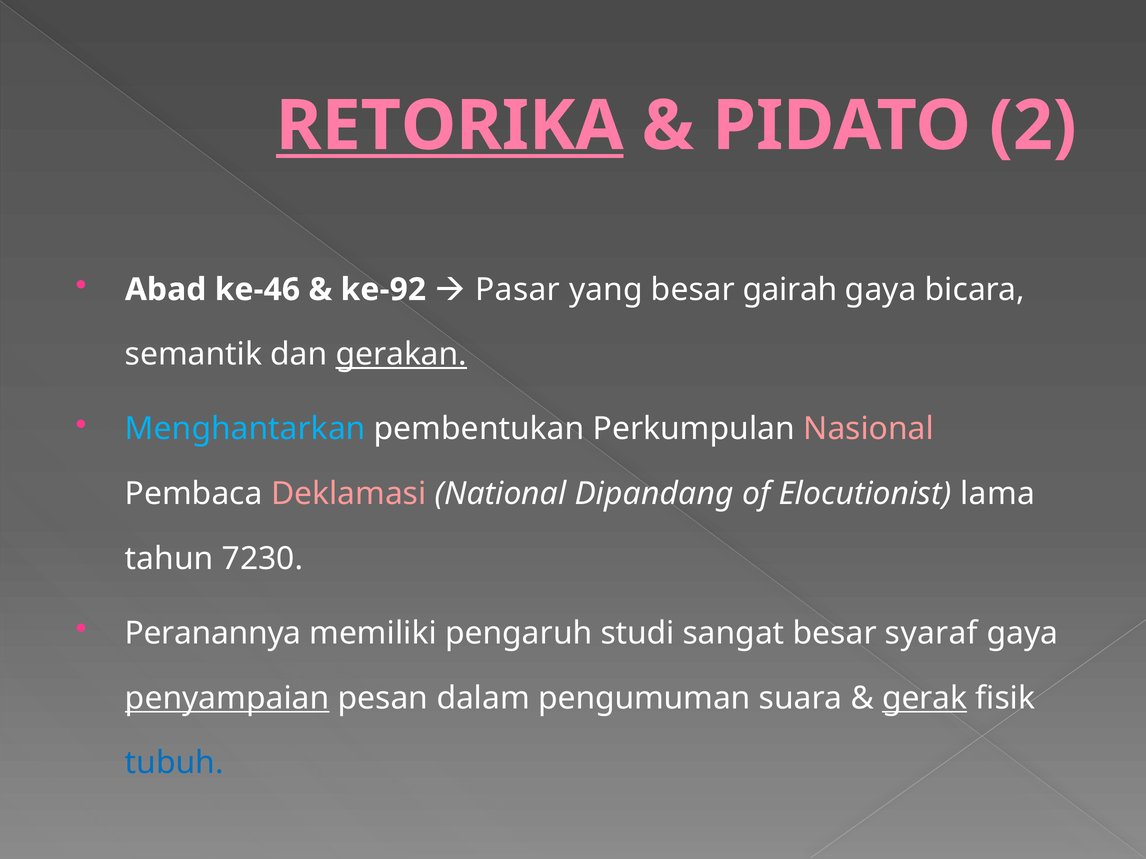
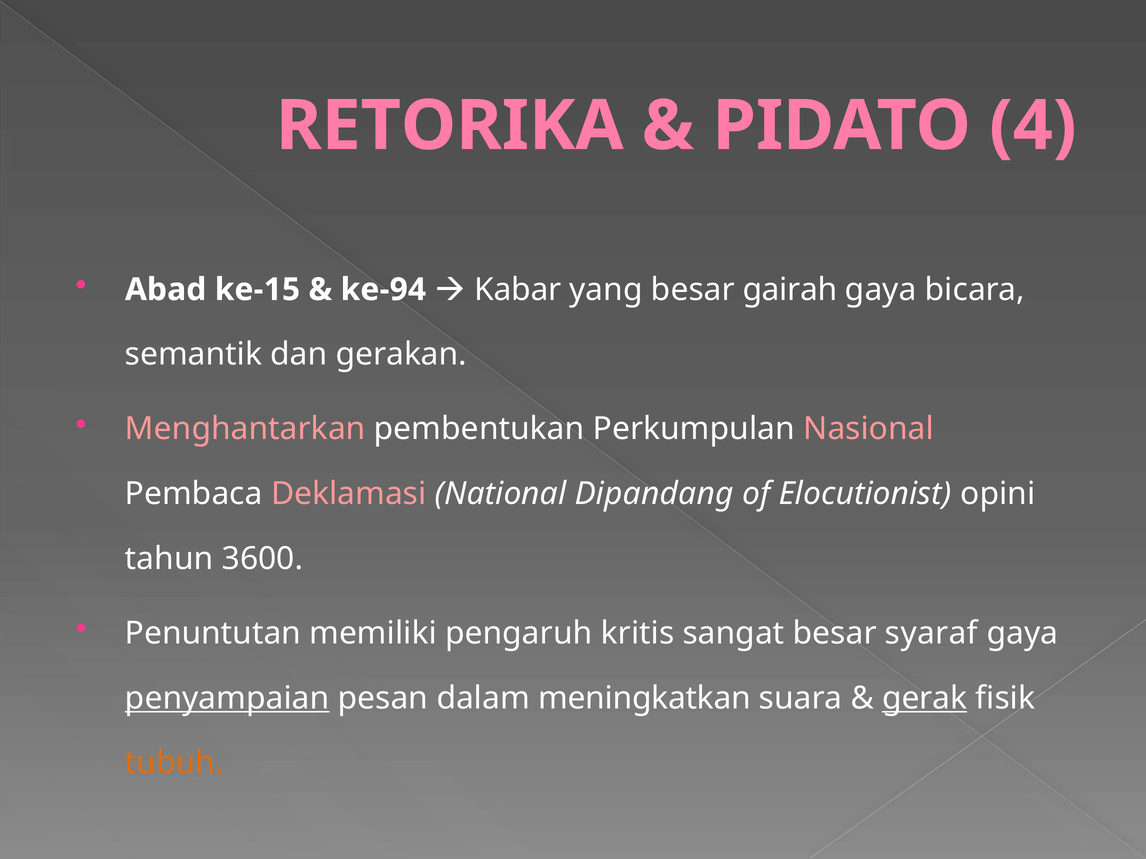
RETORIKA underline: present -> none
2: 2 -> 4
ke-46: ke-46 -> ke-15
ke-92: ke-92 -> ke-94
Pasar: Pasar -> Kabar
gerakan underline: present -> none
Menghantarkan colour: light blue -> pink
lama: lama -> opini
7230: 7230 -> 3600
Peranannya: Peranannya -> Penuntutan
studi: studi -> kritis
pengumuman: pengumuman -> meningkatkan
tubuh colour: blue -> orange
